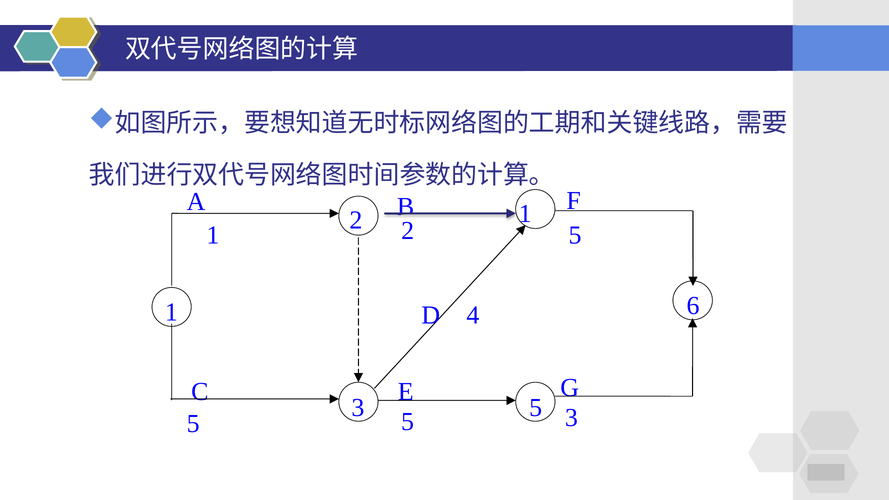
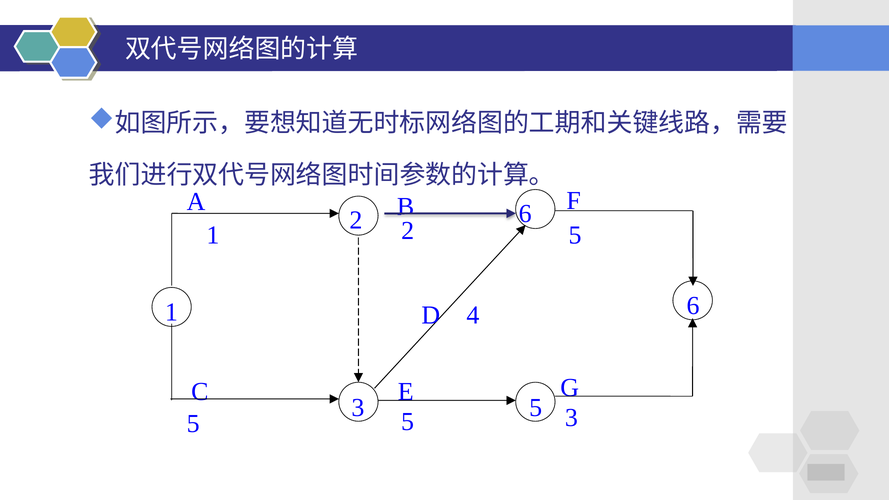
2 1: 1 -> 6
